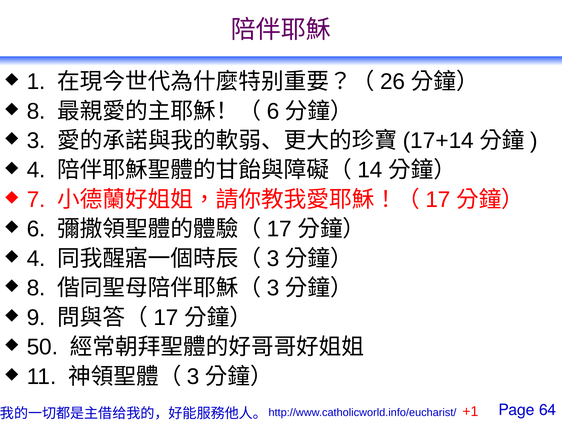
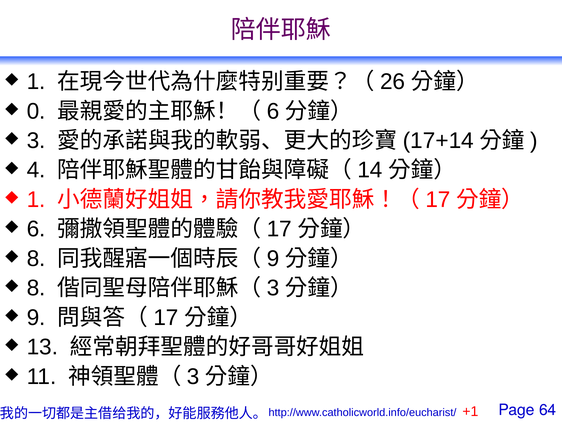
8 at (36, 111): 8 -> 0
7 at (36, 199): 7 -> 1
4 at (36, 258): 4 -> 8
3 at (273, 258): 3 -> 9
50: 50 -> 13
